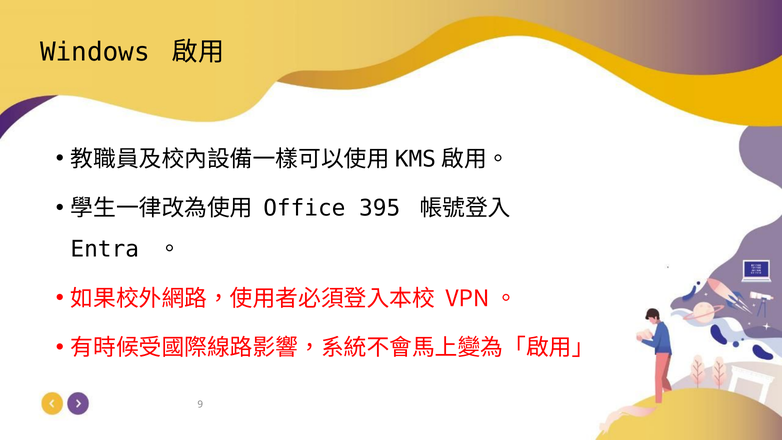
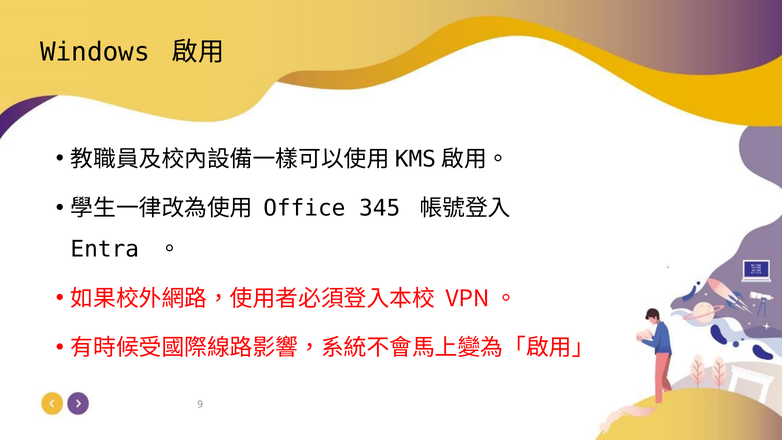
395: 395 -> 345
